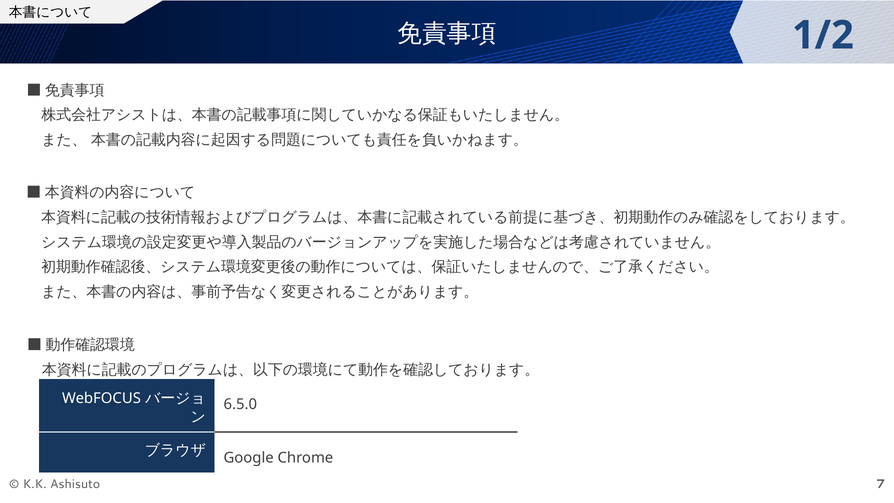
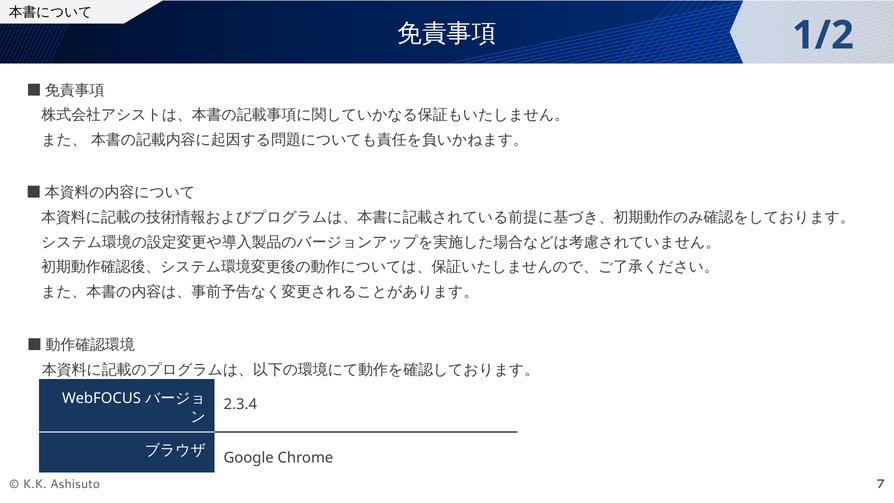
6.5.0: 6.5.0 -> 2.3.4
